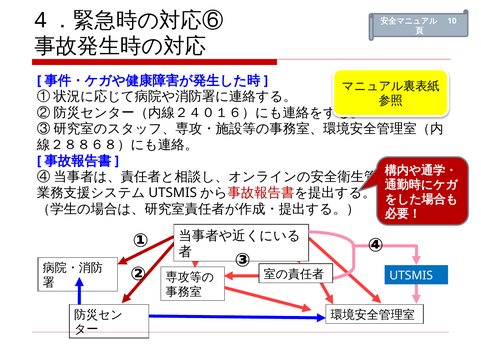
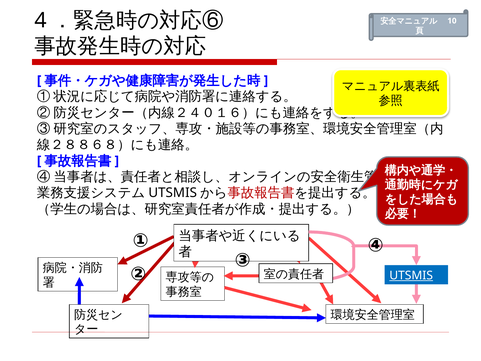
UTSMIS underline: none -> present
